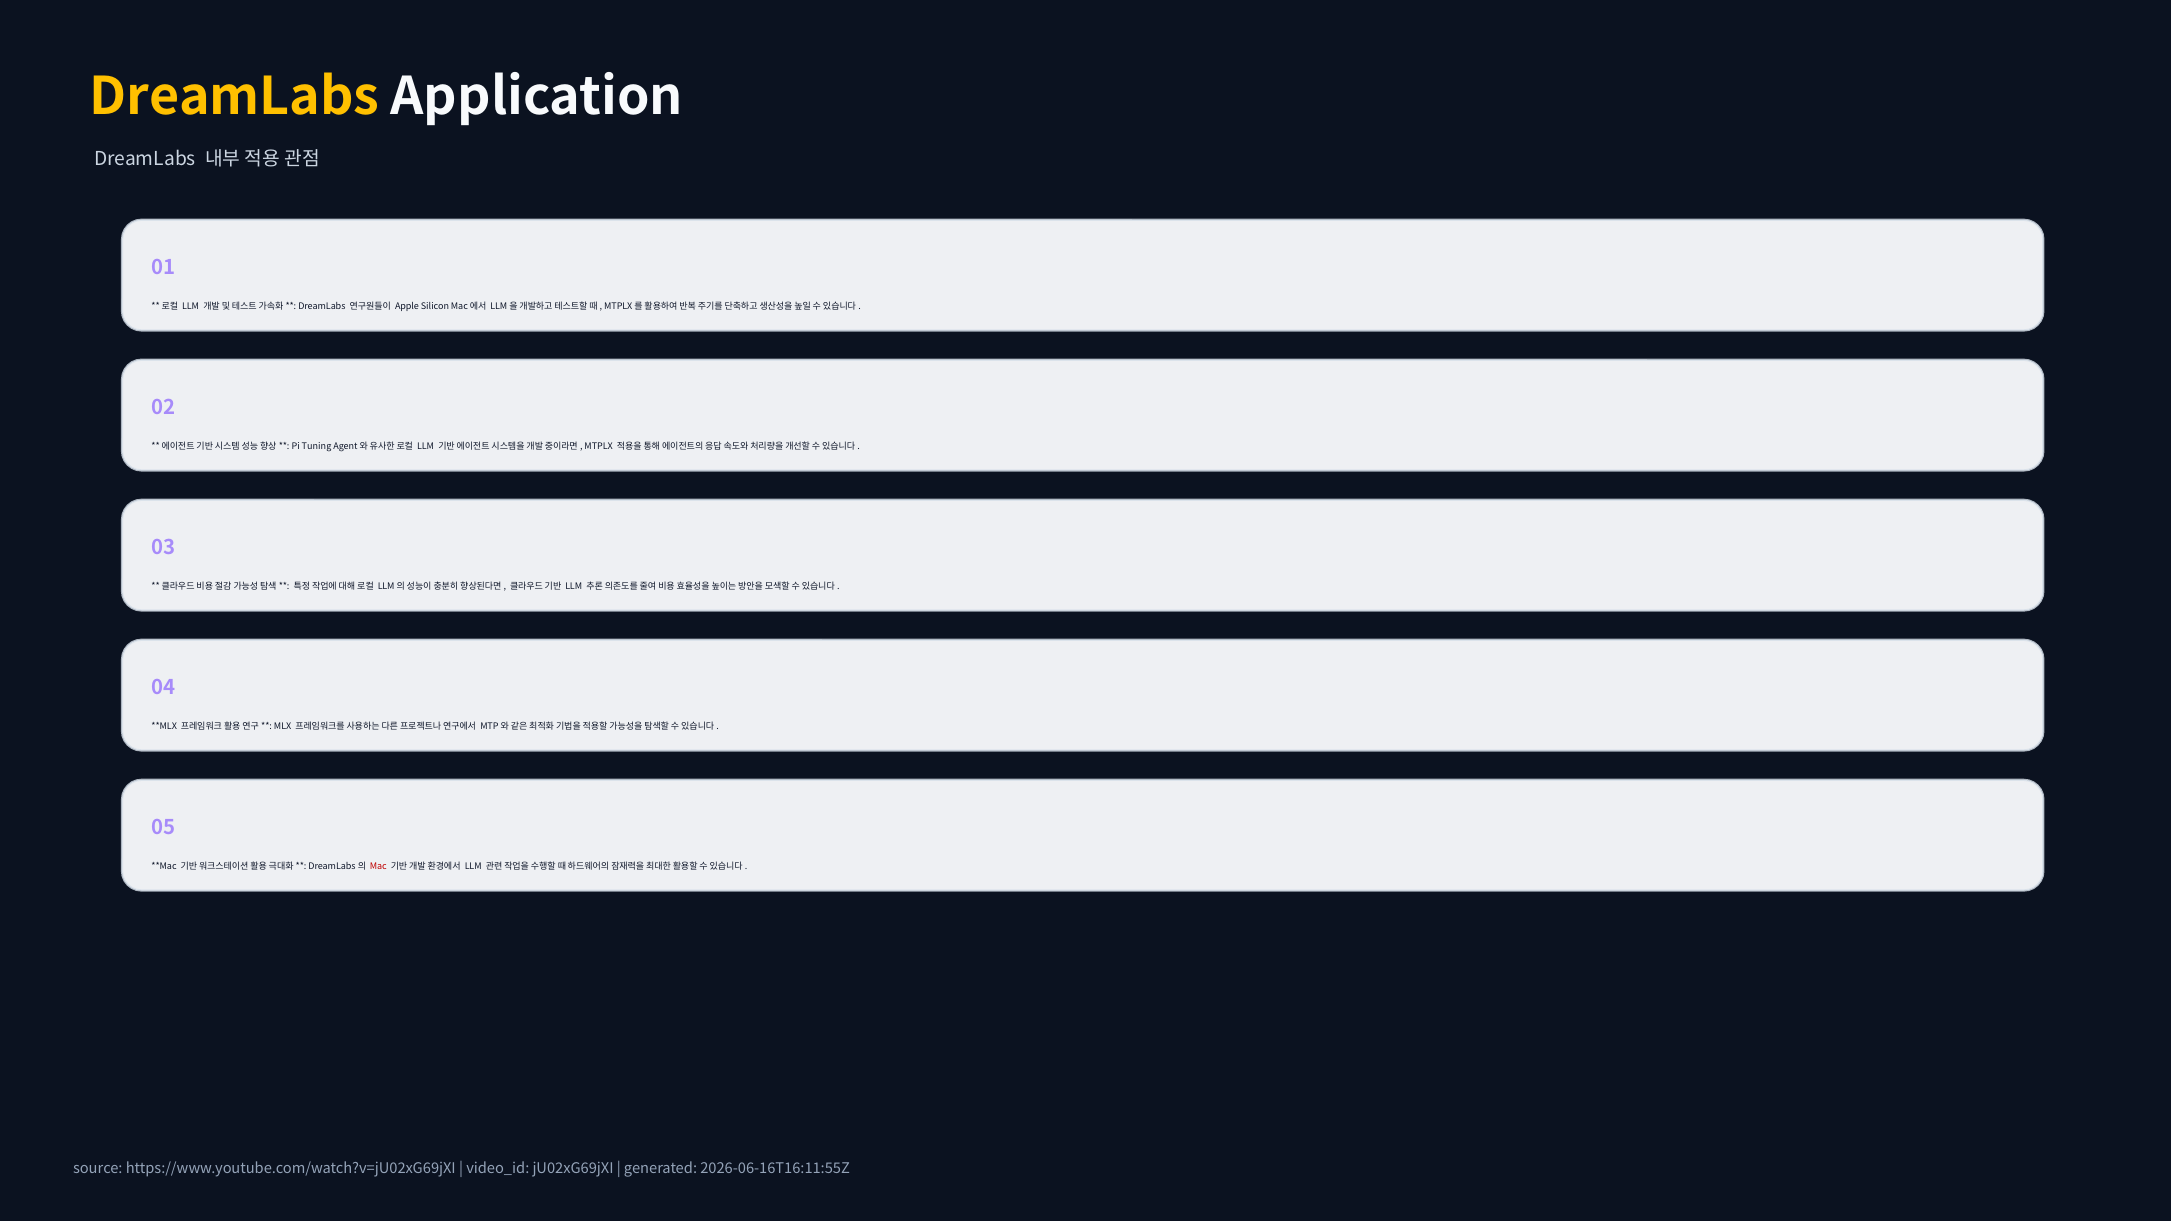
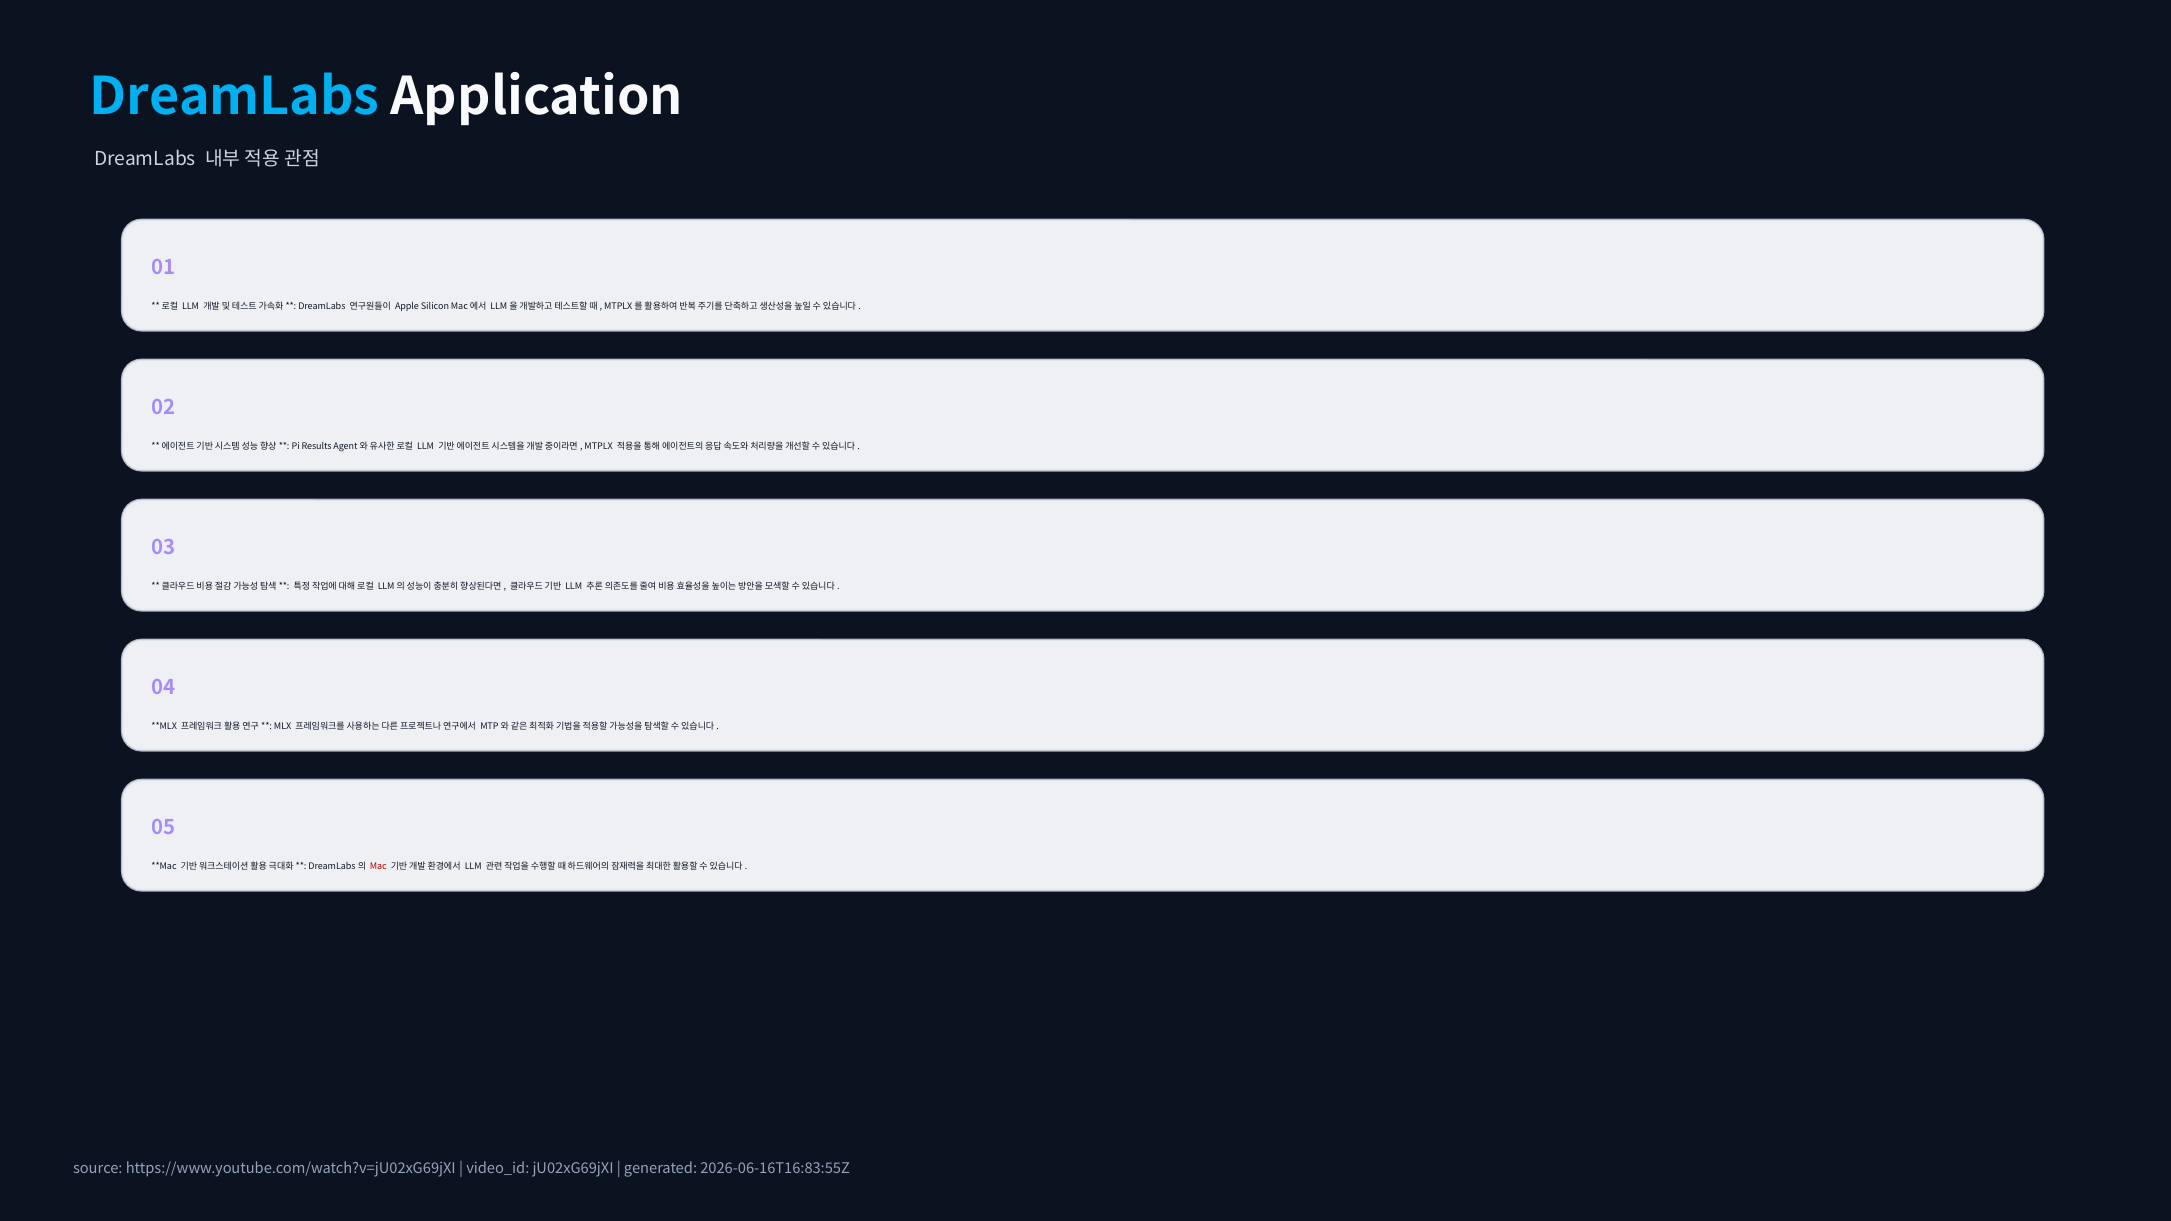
DreamLabs at (234, 97) colour: yellow -> light blue
Tuning: Tuning -> Results
2026-06-16T16:11:55Z: 2026-06-16T16:11:55Z -> 2026-06-16T16:83:55Z
